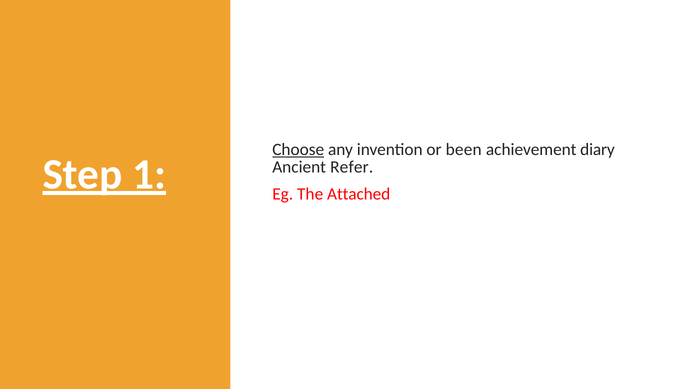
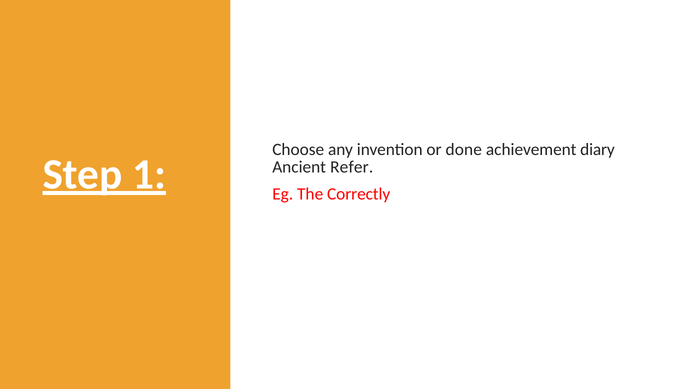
Choose underline: present -> none
been: been -> done
Attached: Attached -> Correctly
